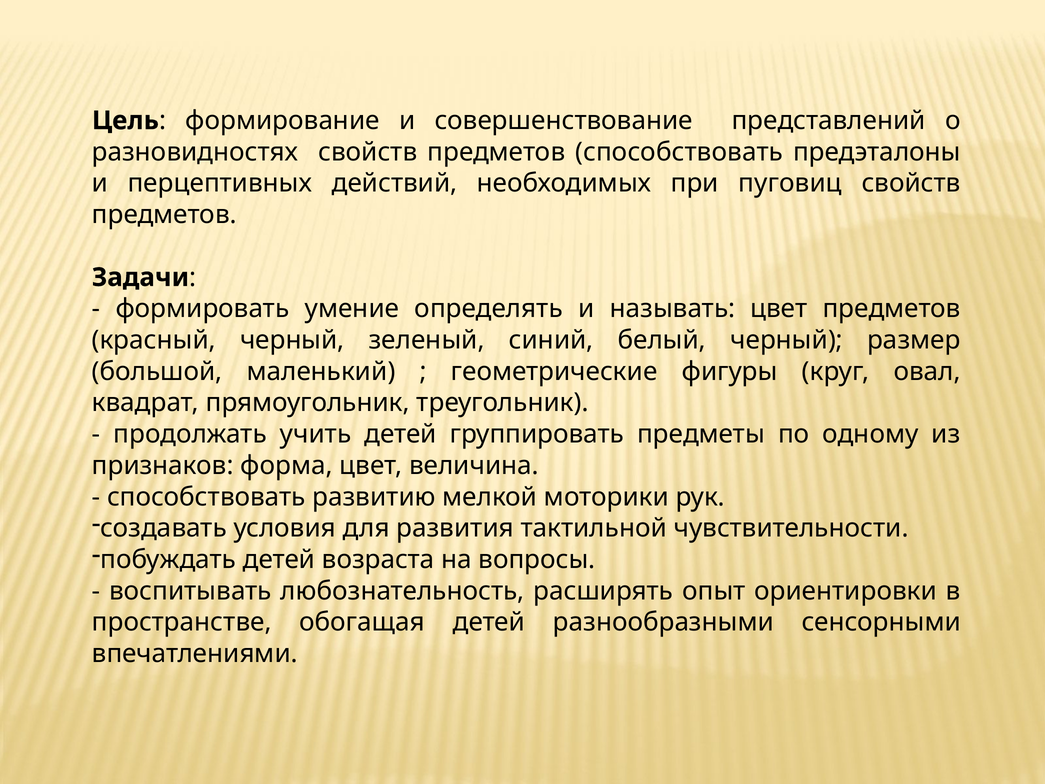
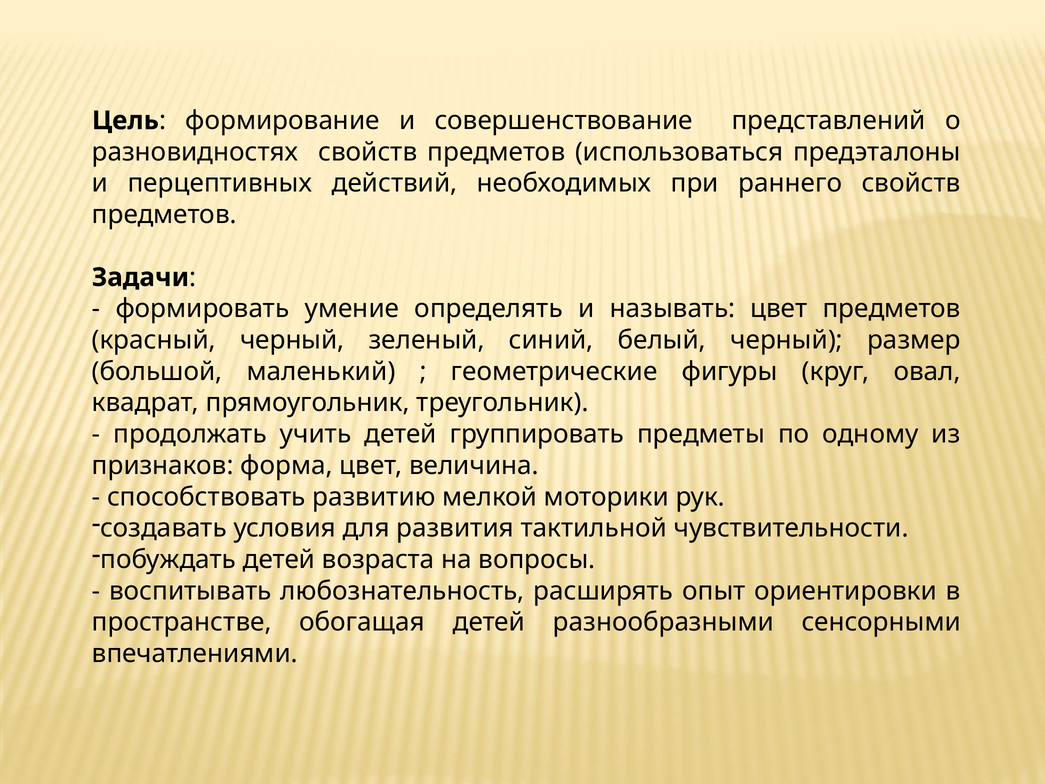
предметов способствовать: способствовать -> использоваться
пуговиц: пуговиц -> раннего
